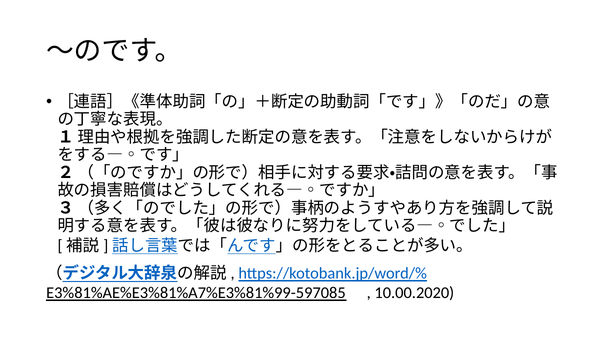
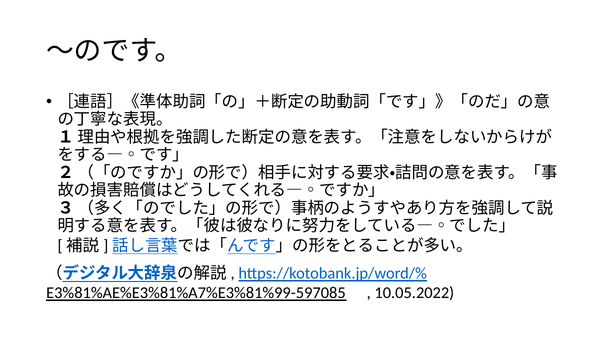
10.00.2020: 10.00.2020 -> 10.05.2022
